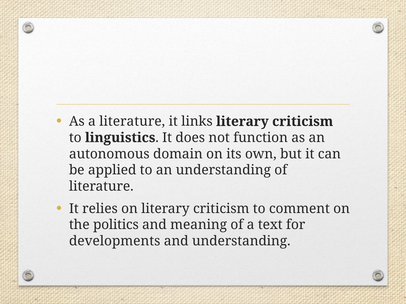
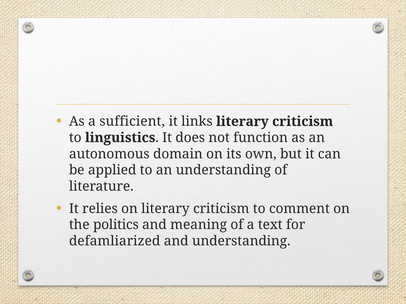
a literature: literature -> sufficient
developments: developments -> defamliarized
